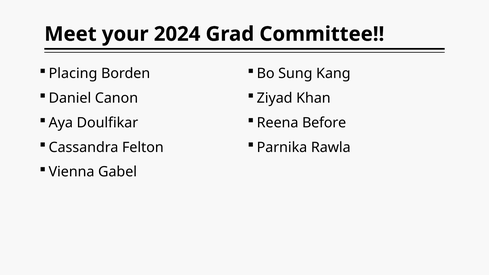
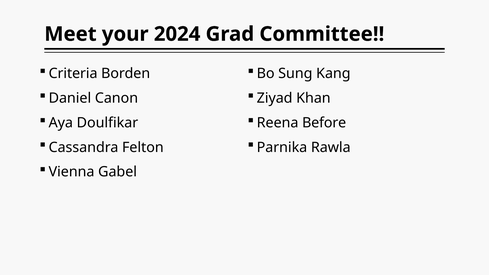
Placing: Placing -> Criteria
